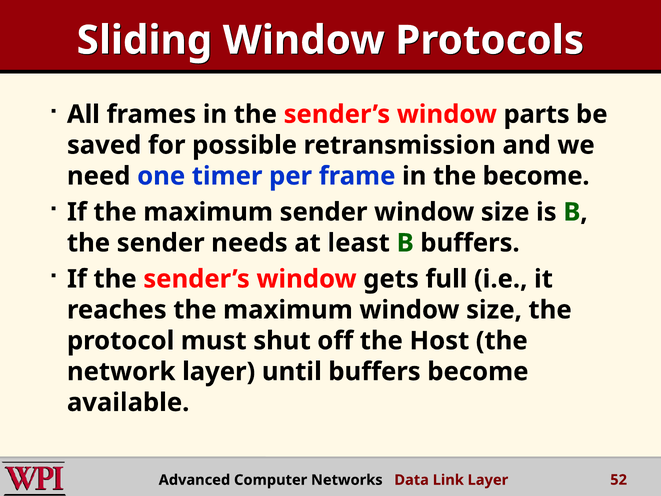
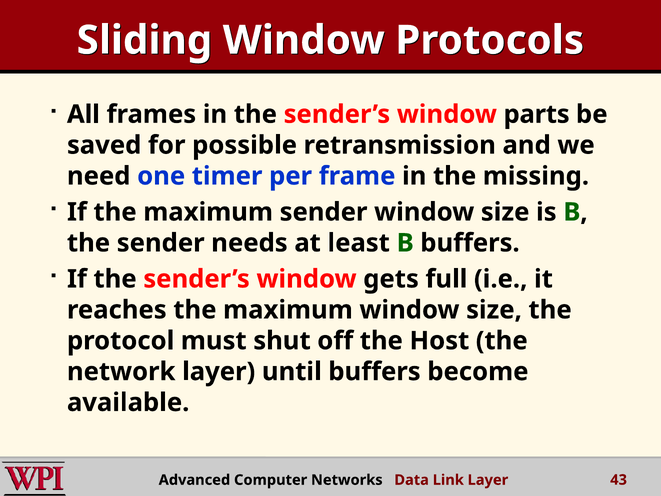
the become: become -> missing
52: 52 -> 43
